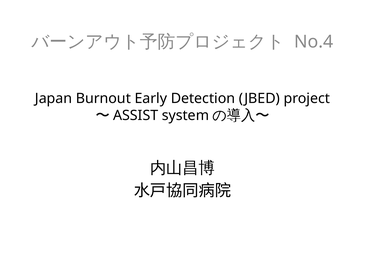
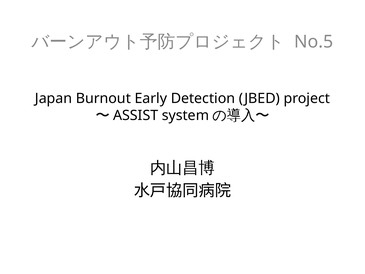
No.4: No.4 -> No.5
